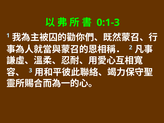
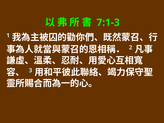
0:1-3: 0:1-3 -> 7:1-3
